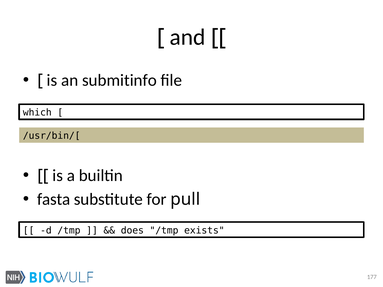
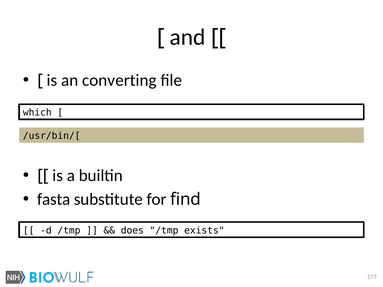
submitinfo: submitinfo -> converting
pull: pull -> find
